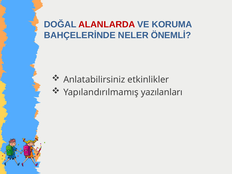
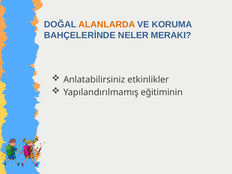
ALANLARDA colour: red -> orange
ÖNEMLİ: ÖNEMLİ -> MERAKI
yazılanları: yazılanları -> eğitiminin
